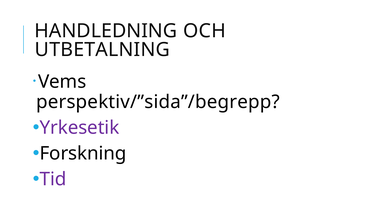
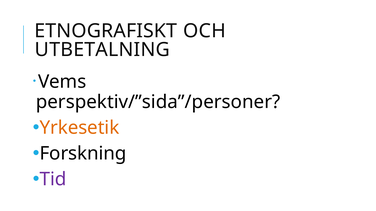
HANDLEDNING: HANDLEDNING -> ETNOGRAFISKT
perspektiv/”sida”/begrepp: perspektiv/”sida”/begrepp -> perspektiv/”sida”/personer
Yrkesetik colour: purple -> orange
